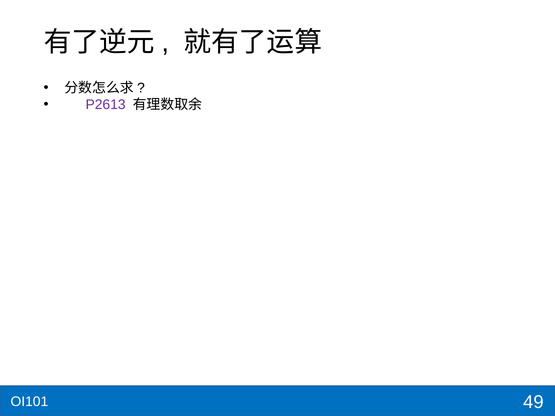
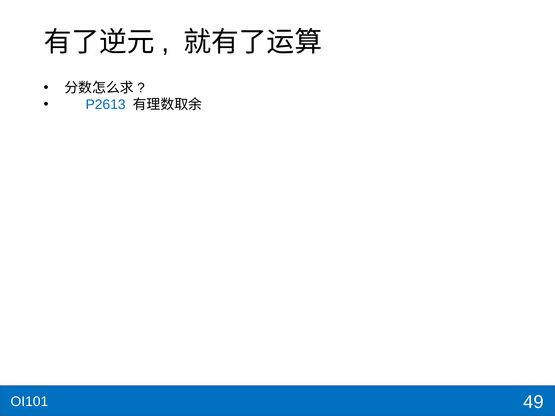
P2613 colour: purple -> blue
